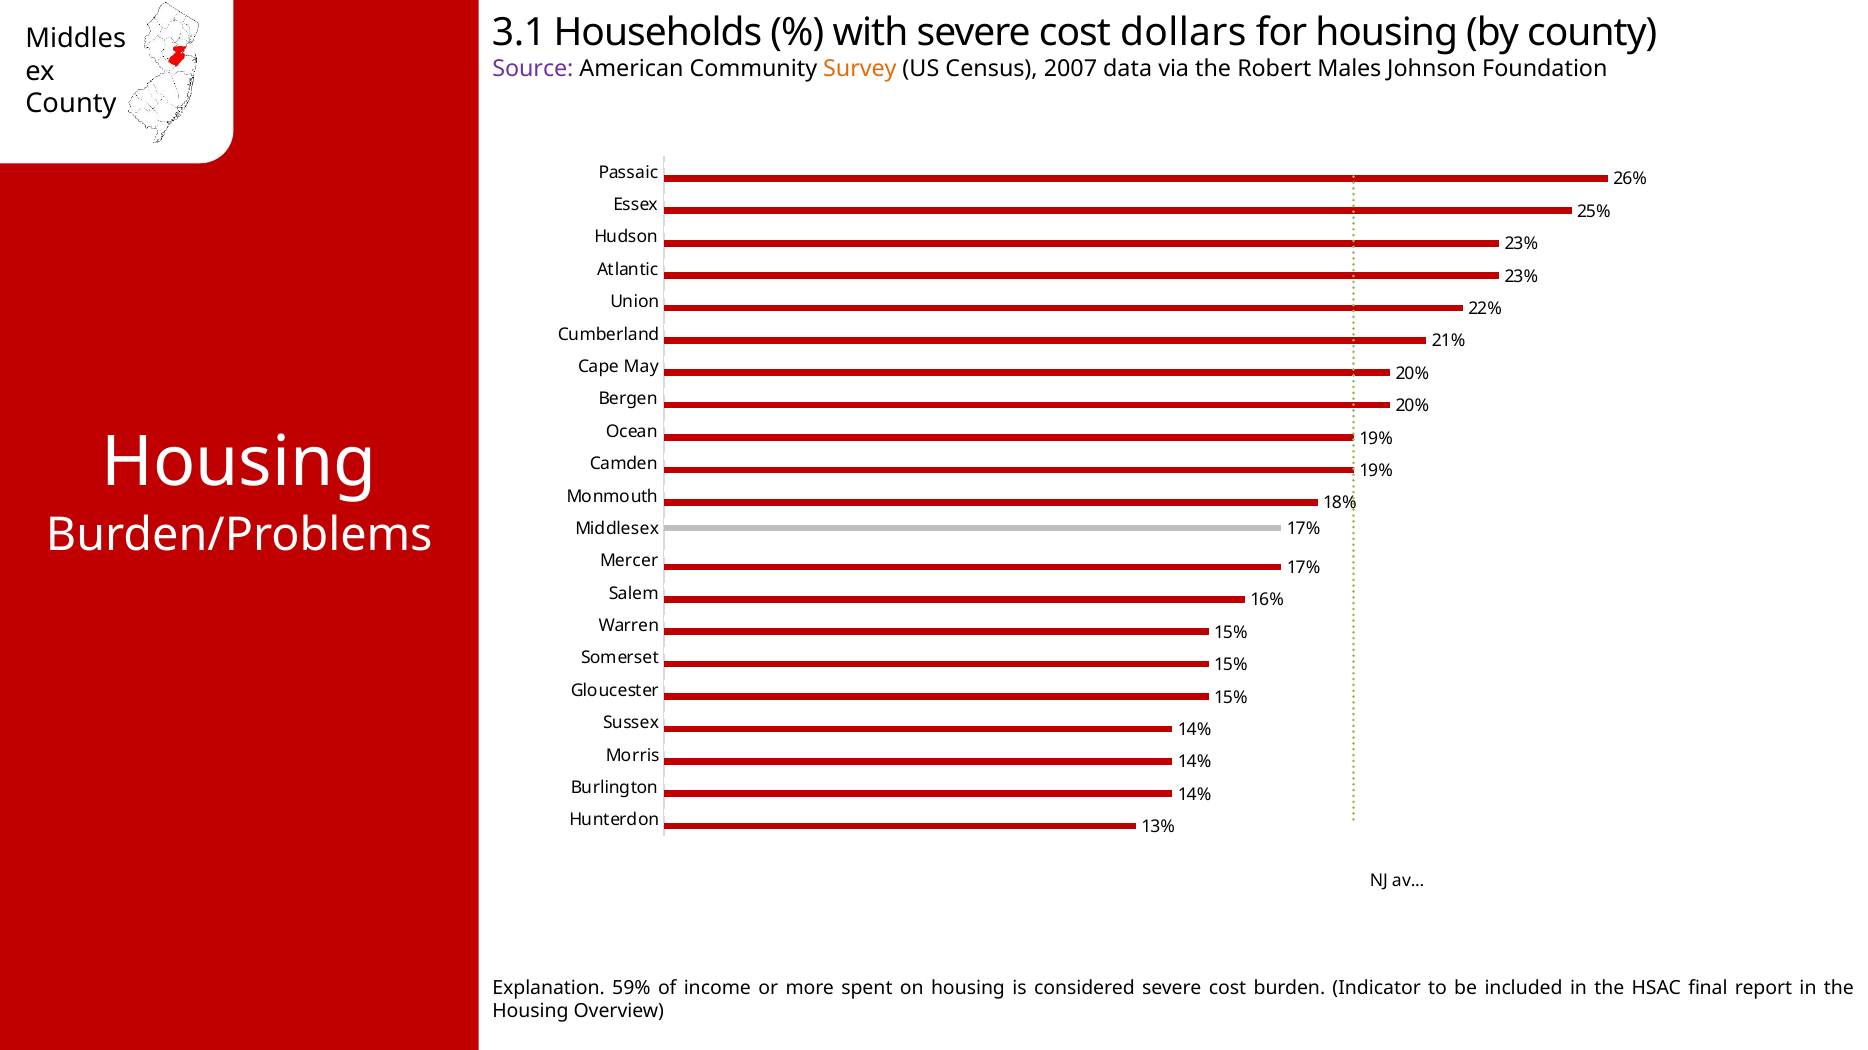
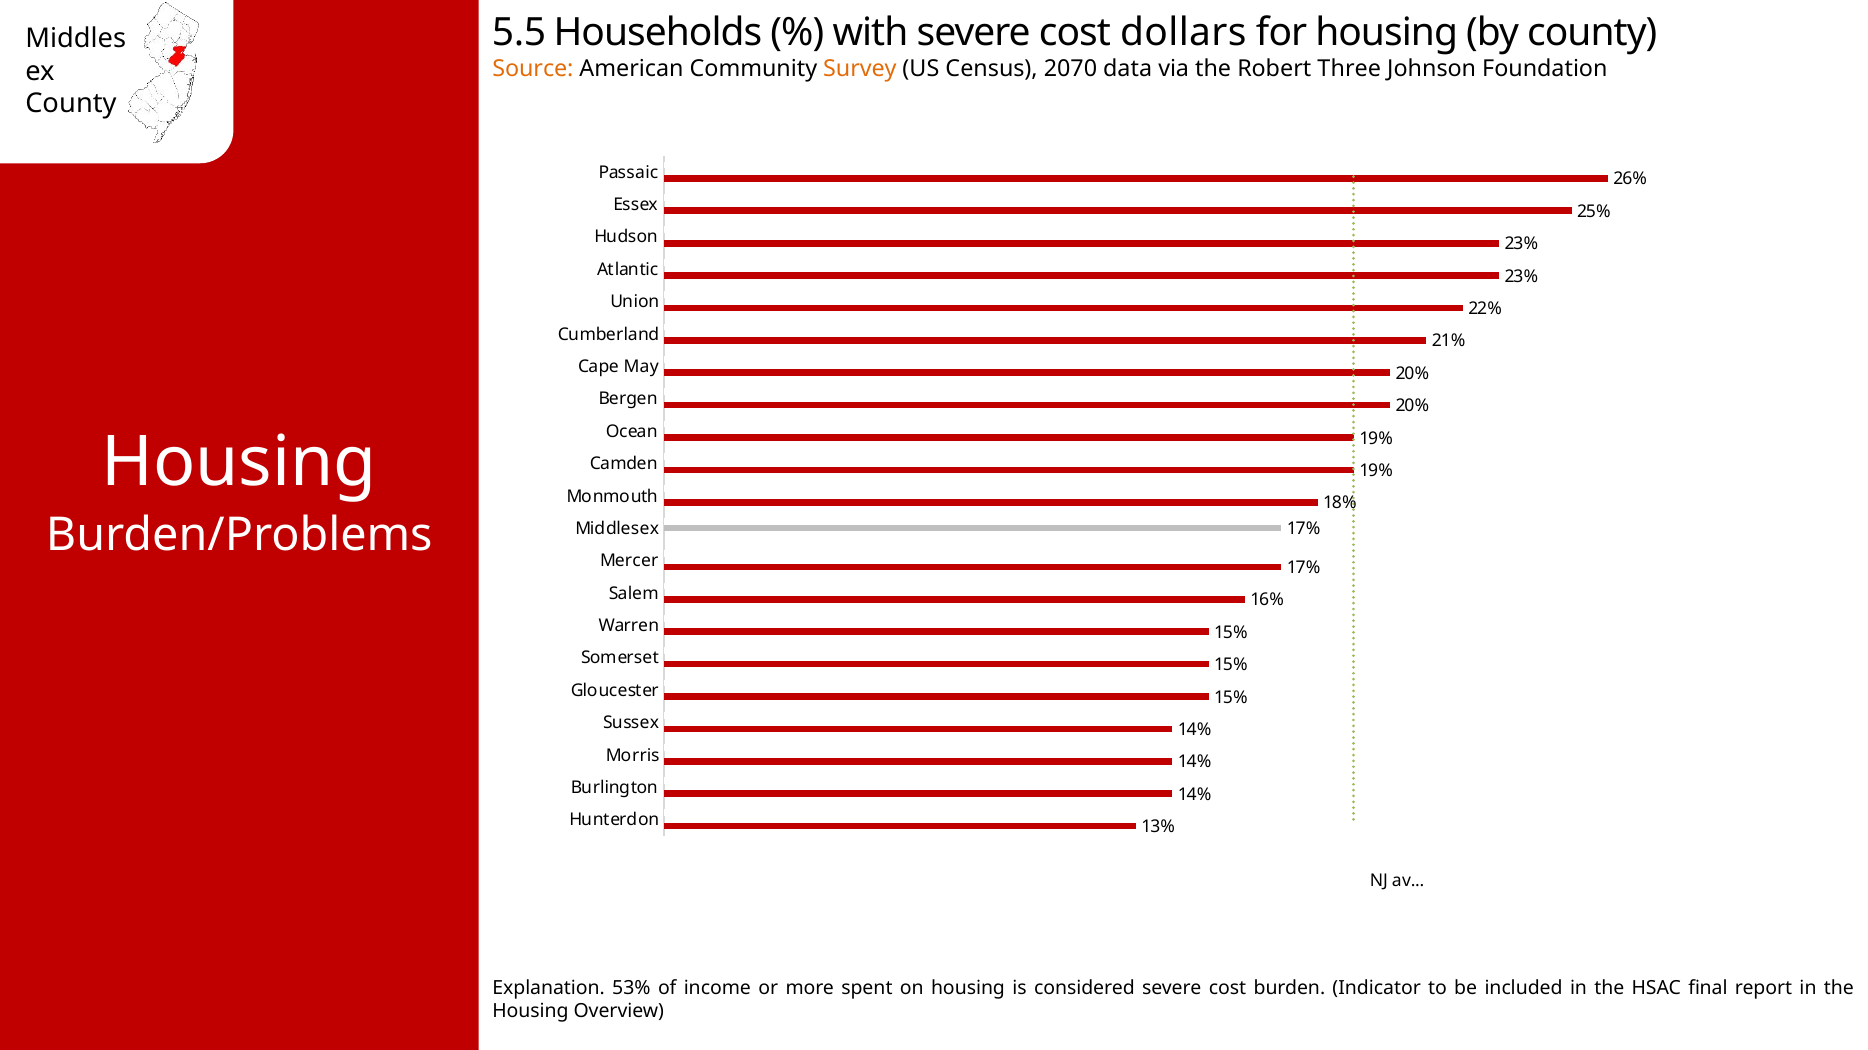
3.1: 3.1 -> 5.5
Source colour: purple -> orange
2007: 2007 -> 2070
Males: Males -> Three
59%: 59% -> 53%
